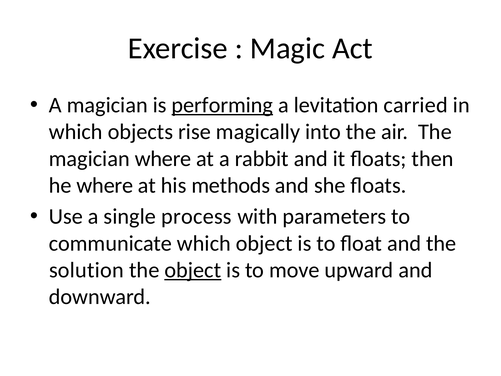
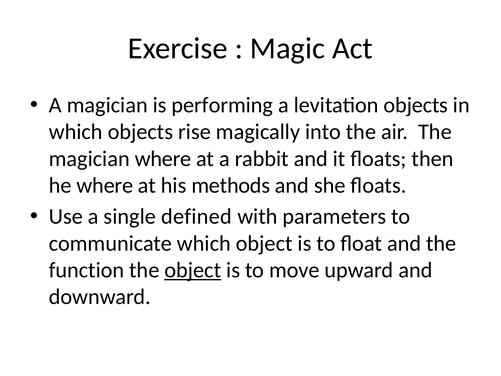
performing underline: present -> none
levitation carried: carried -> objects
process: process -> defined
solution: solution -> function
